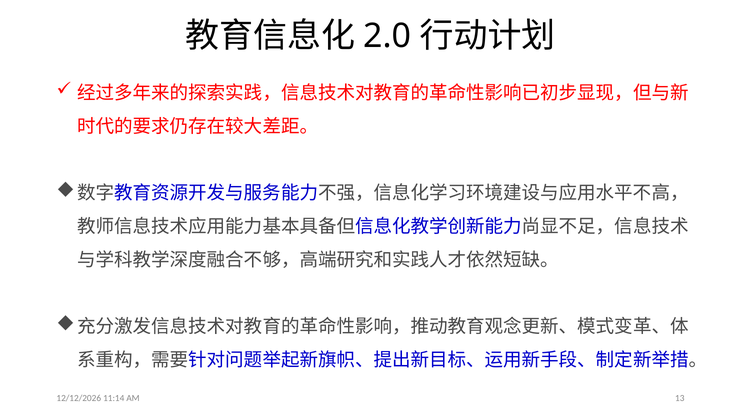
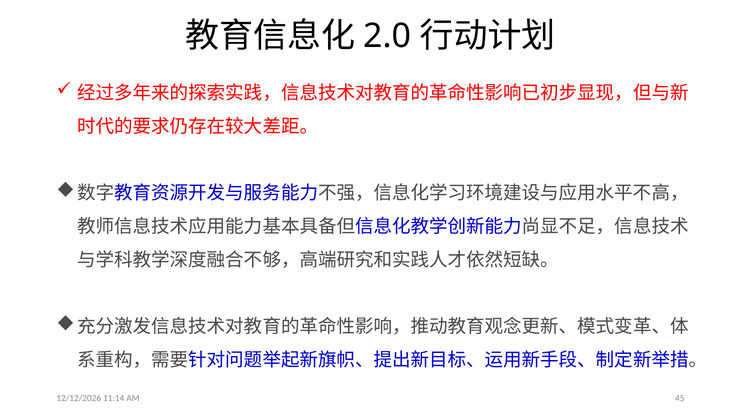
13: 13 -> 45
